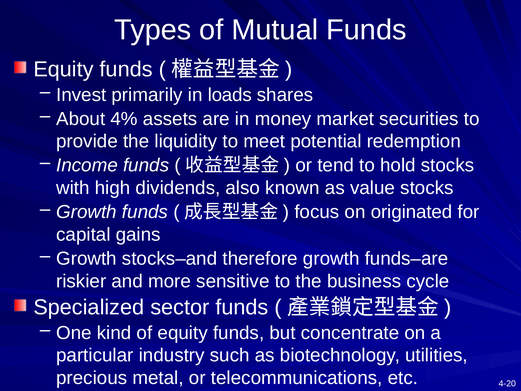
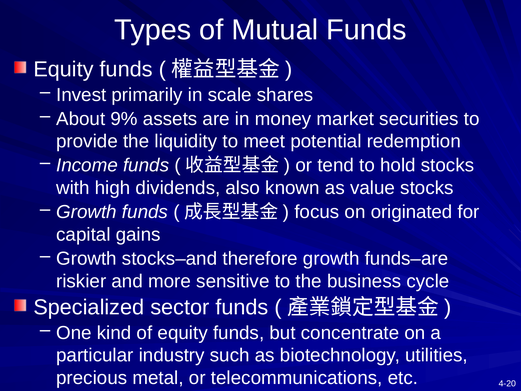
loads: loads -> scale
4%: 4% -> 9%
